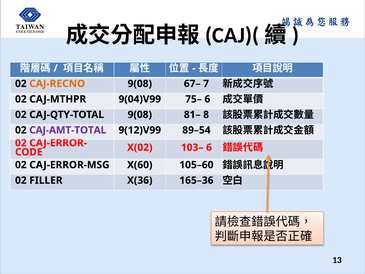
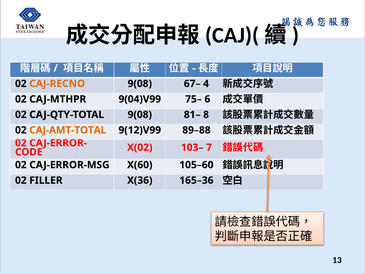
7: 7 -> 4
CAJ-AMT-TOTAL colour: purple -> orange
89–54: 89–54 -> 89–88
103– 6: 6 -> 7
